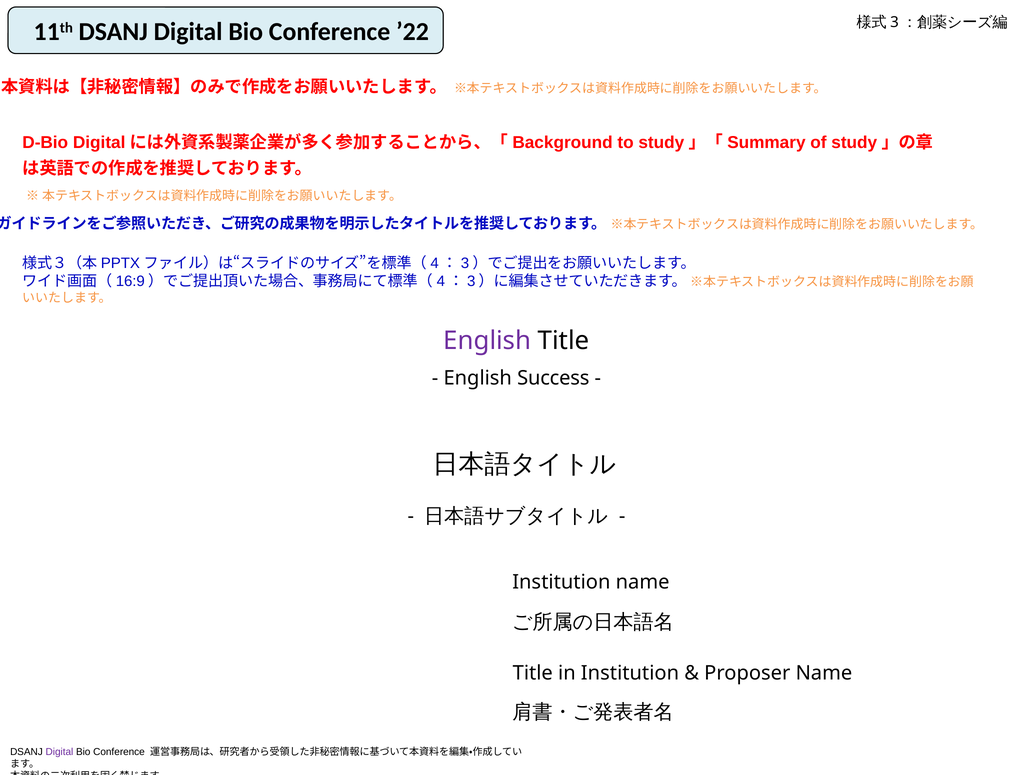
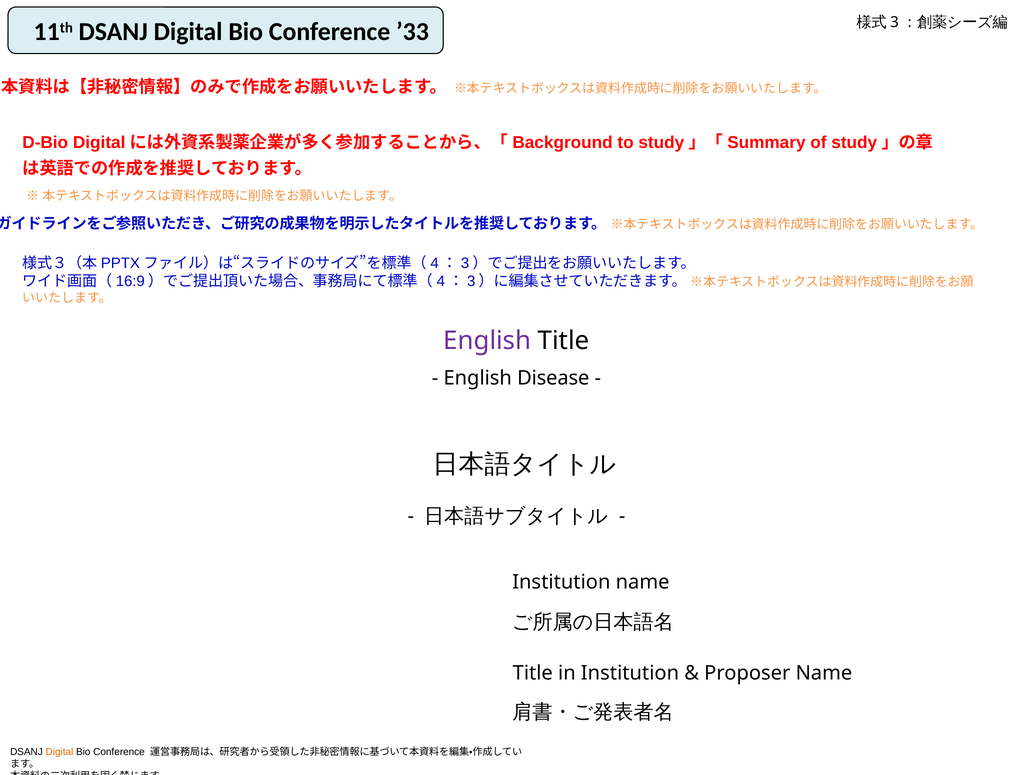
’22: ’22 -> ’33
Success: Success -> Disease
Digital at (59, 752) colour: purple -> orange
